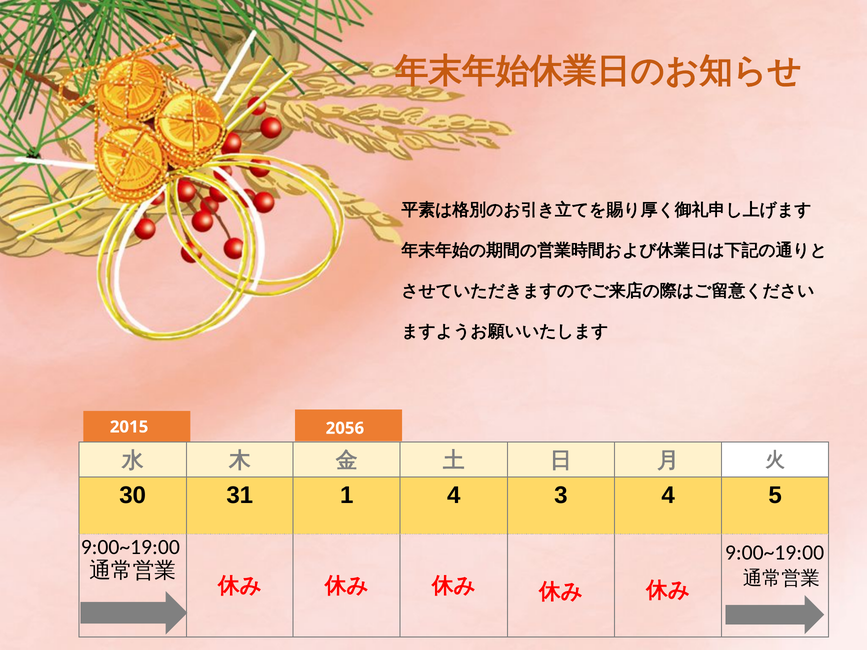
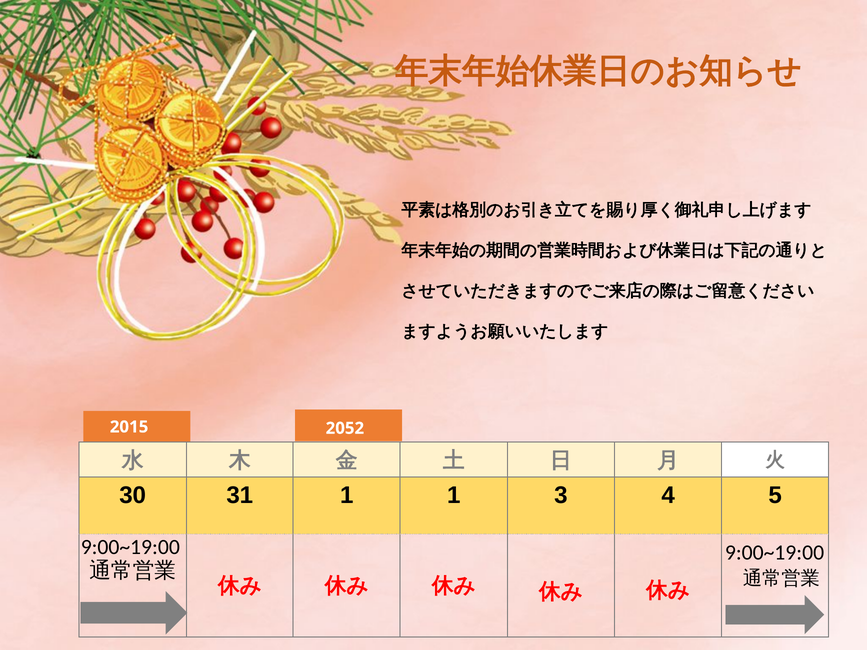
2056: 2056 -> 2052
1 4: 4 -> 1
